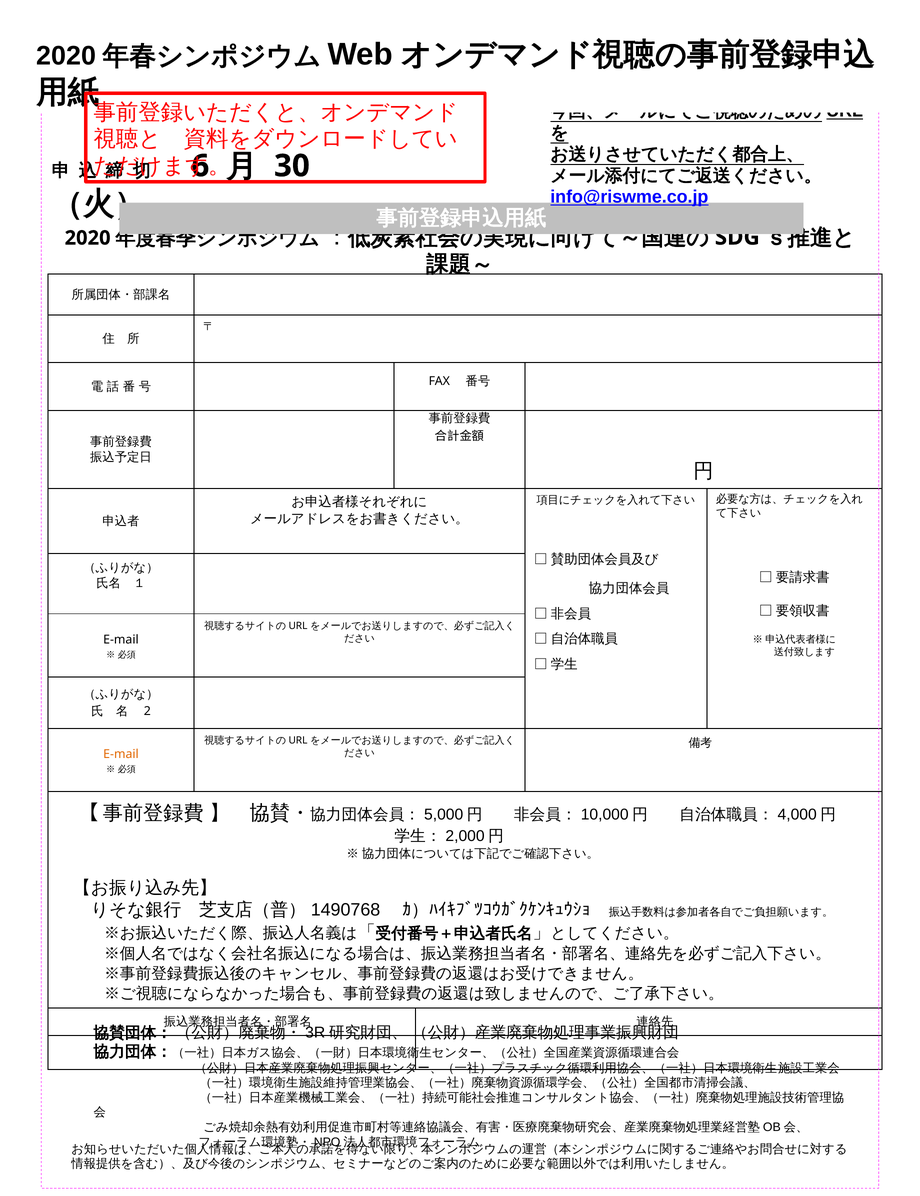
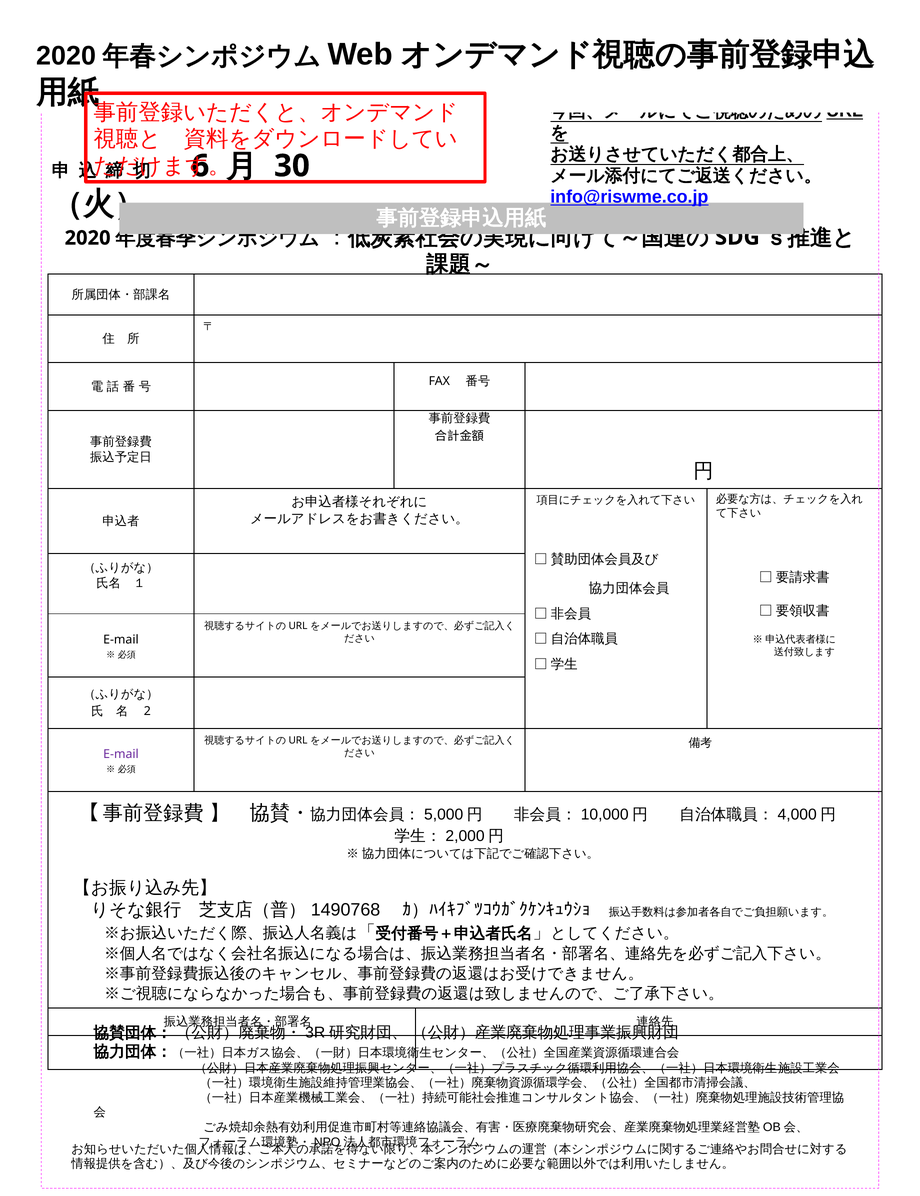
E-mail at (121, 754) colour: orange -> purple
